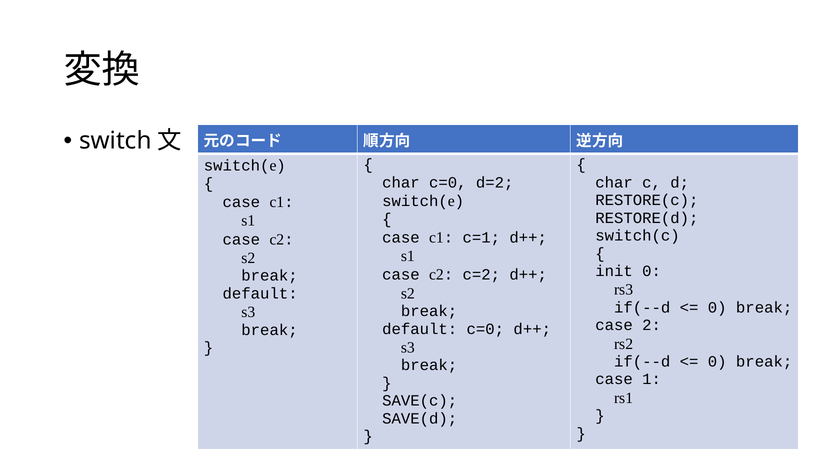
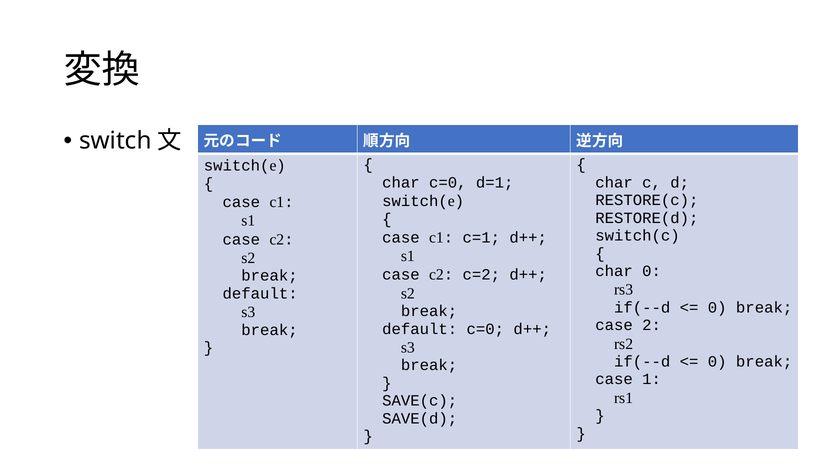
d=2: d=2 -> d=1
init at (614, 271): init -> char
